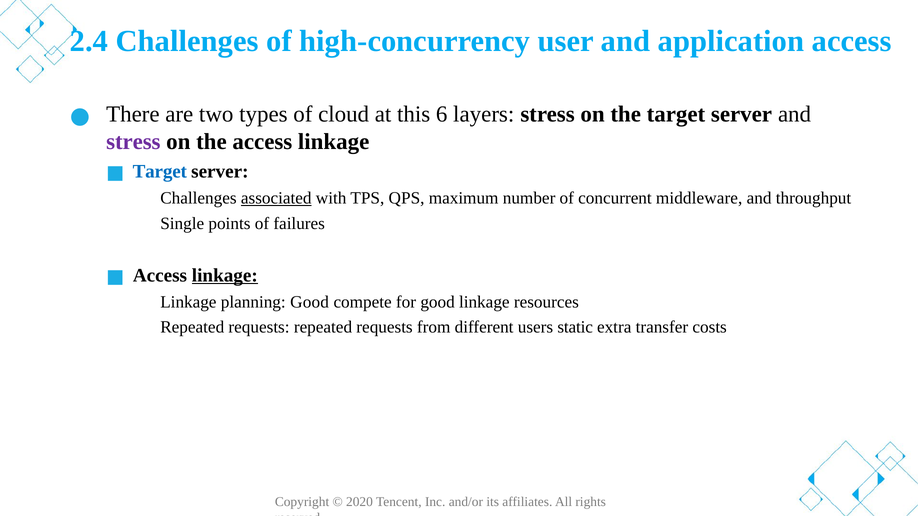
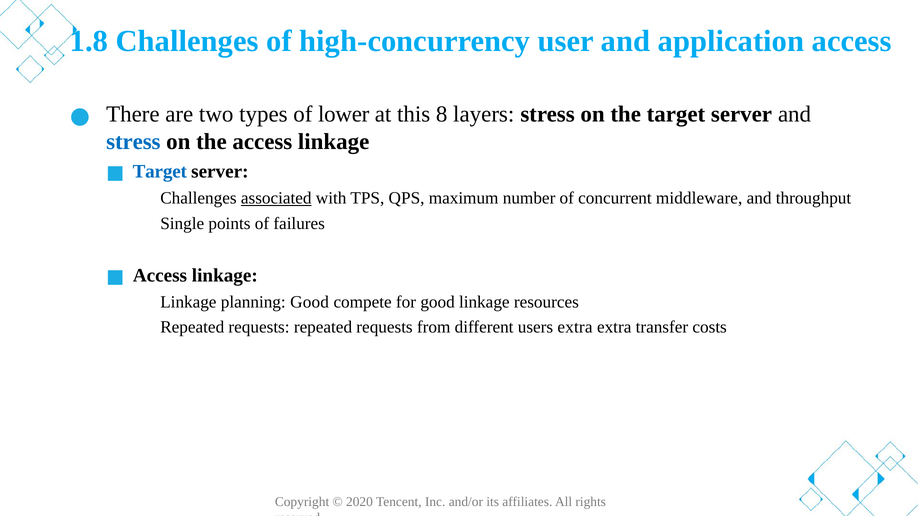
2.4: 2.4 -> 1.8
cloud: cloud -> lower
6: 6 -> 8
stress at (133, 142) colour: purple -> blue
linkage at (225, 276) underline: present -> none
users static: static -> extra
